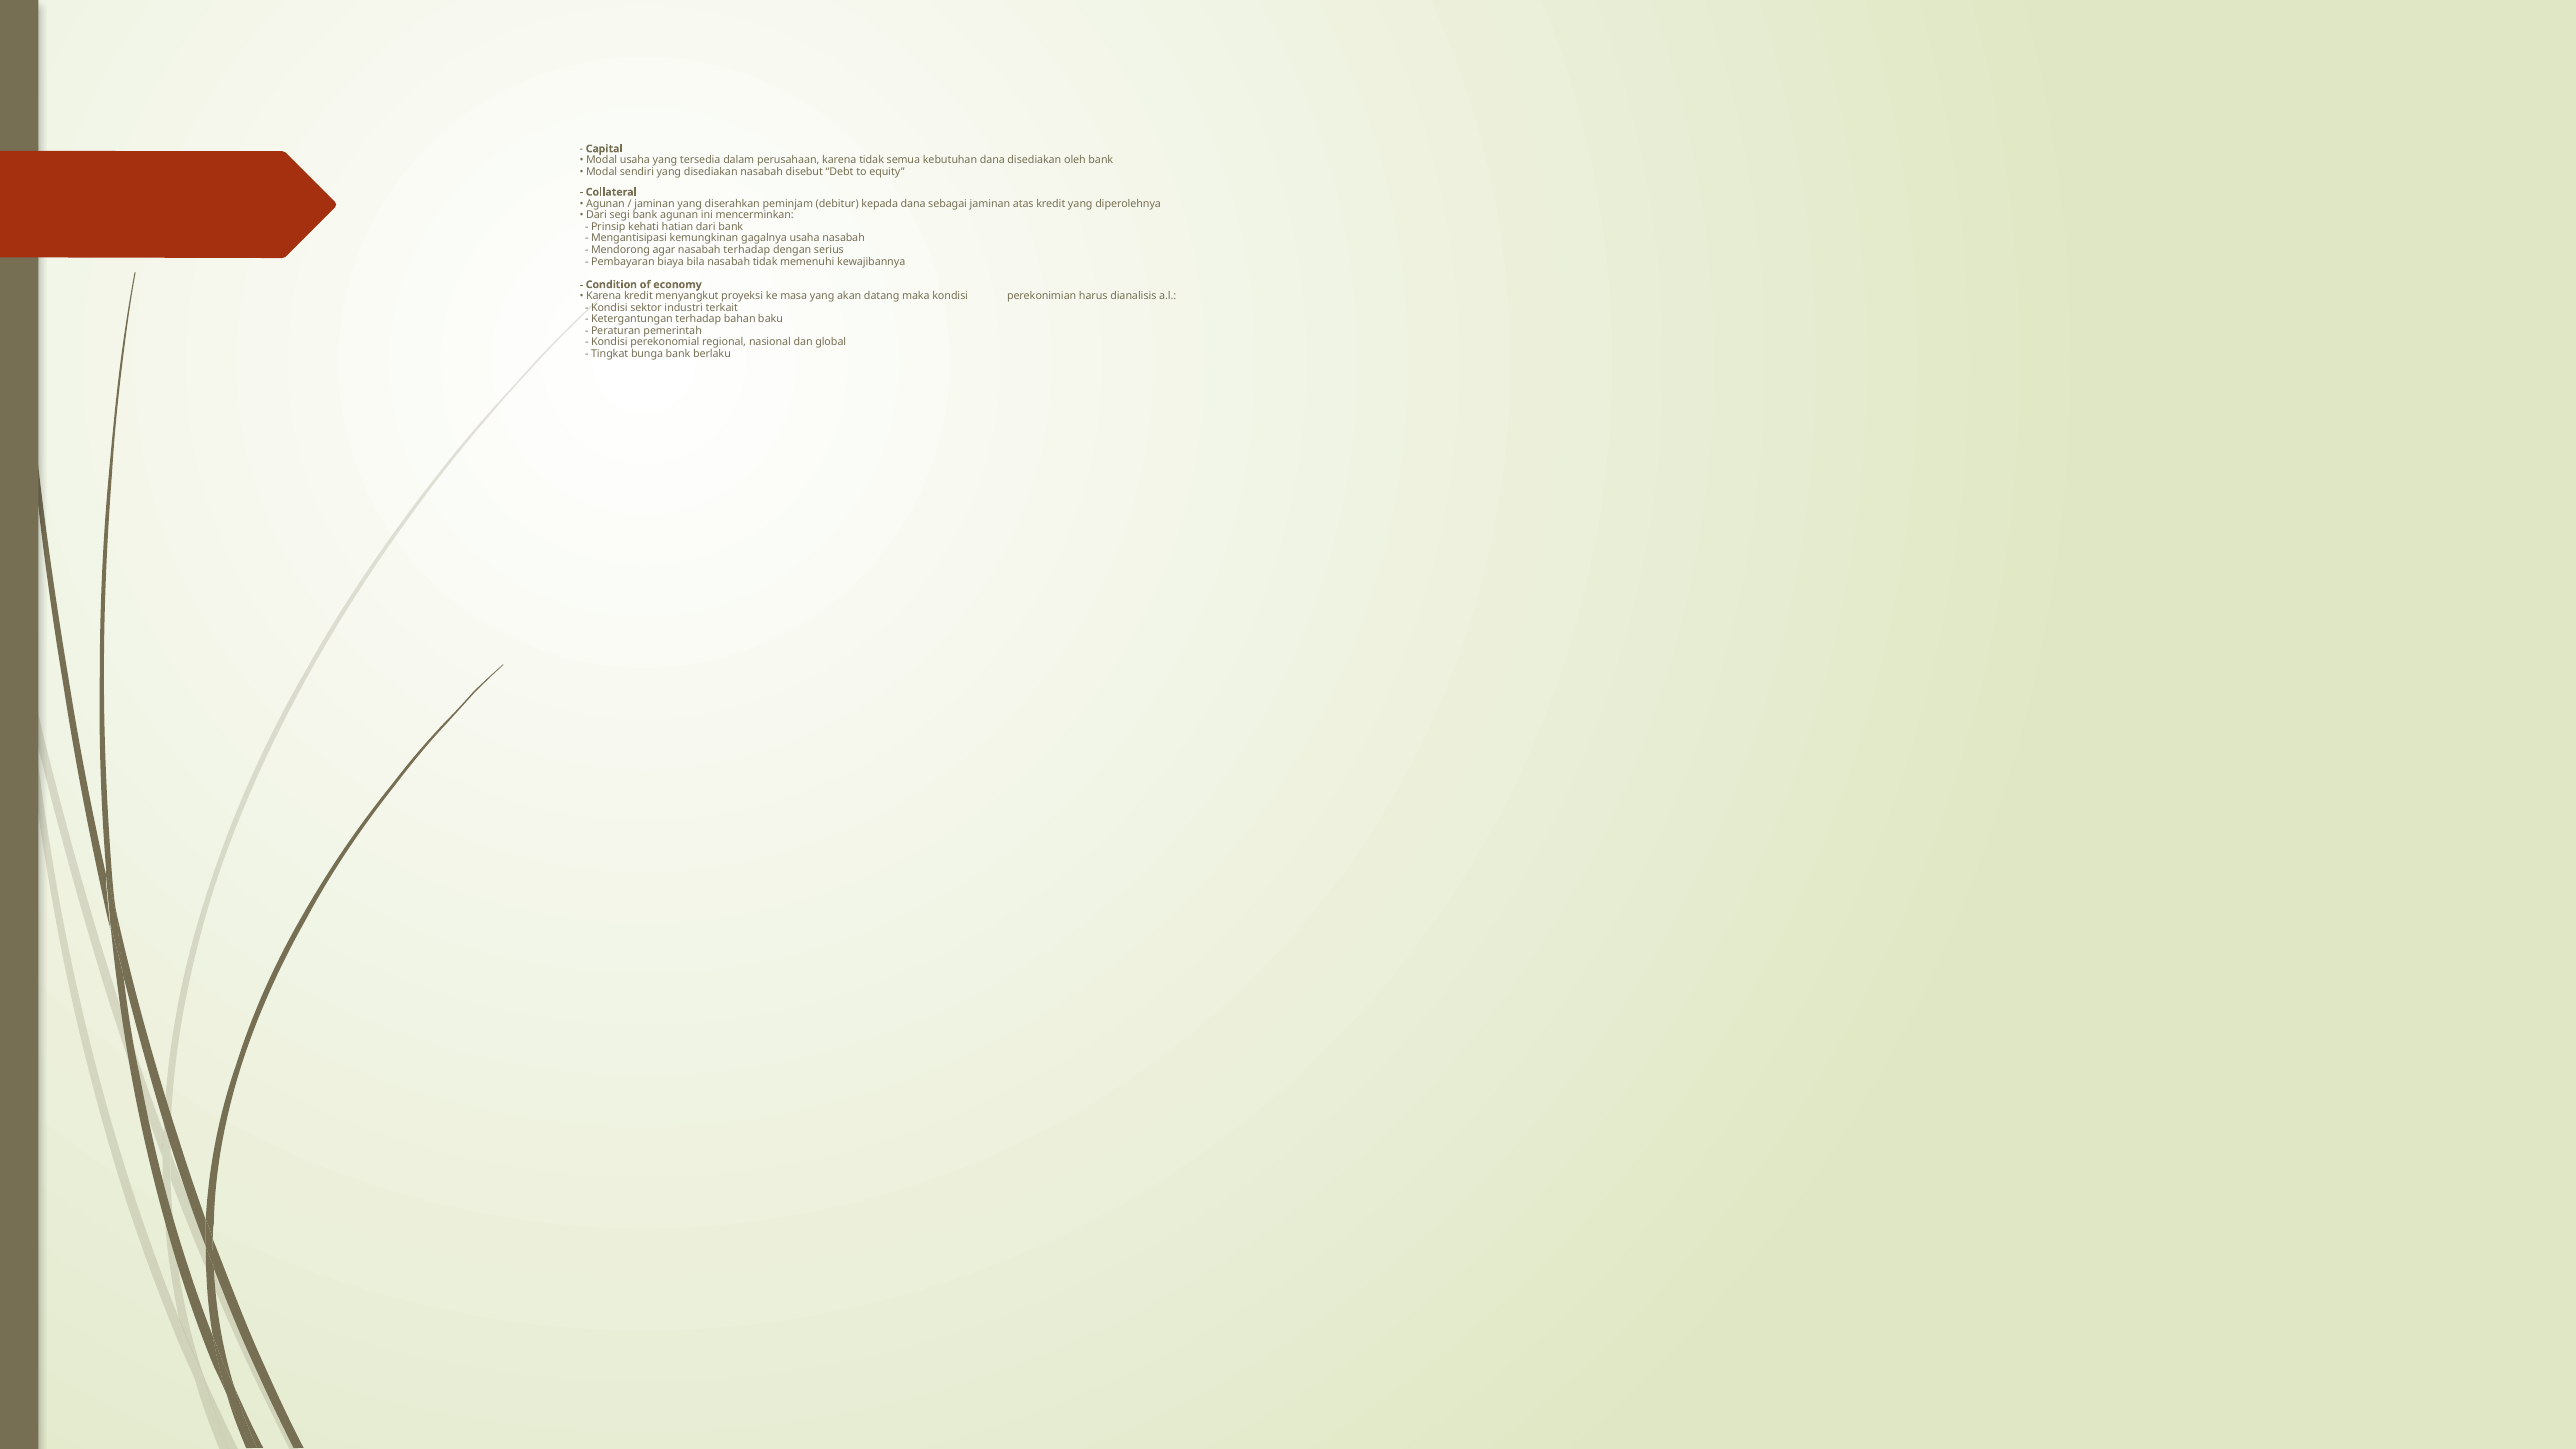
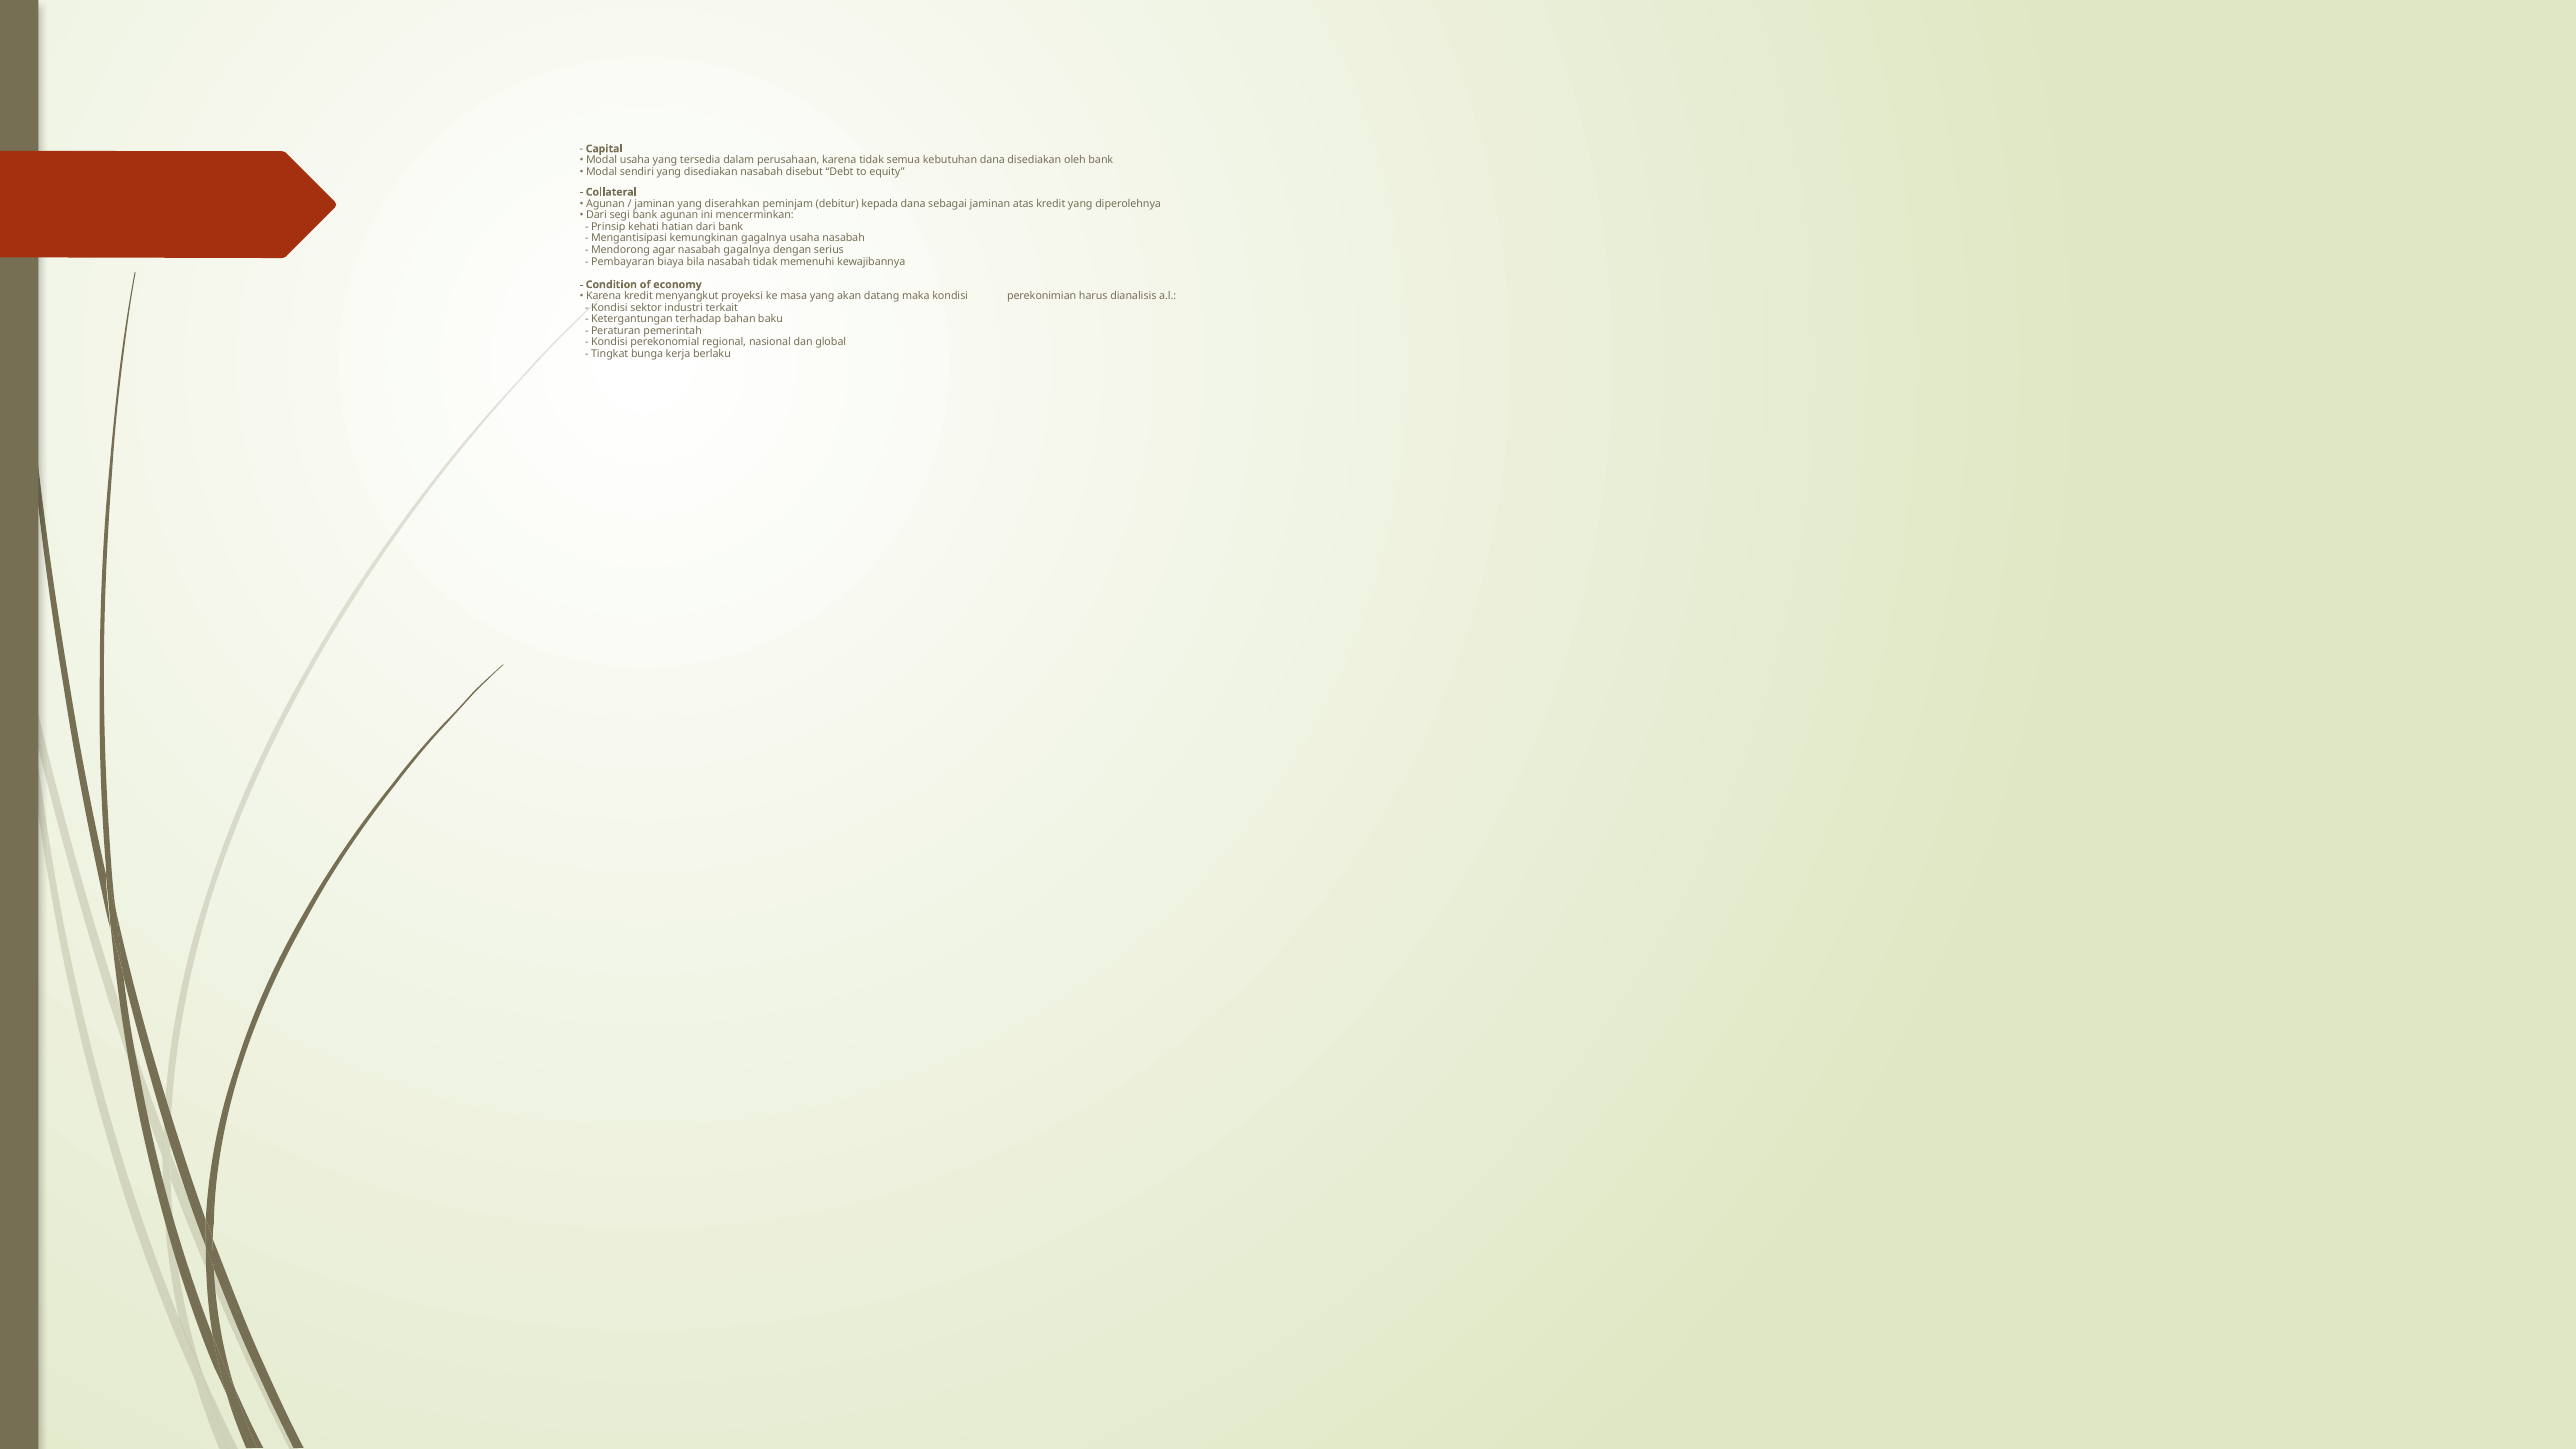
nasabah terhadap: terhadap -> gagalnya
bunga bank: bank -> kerja
